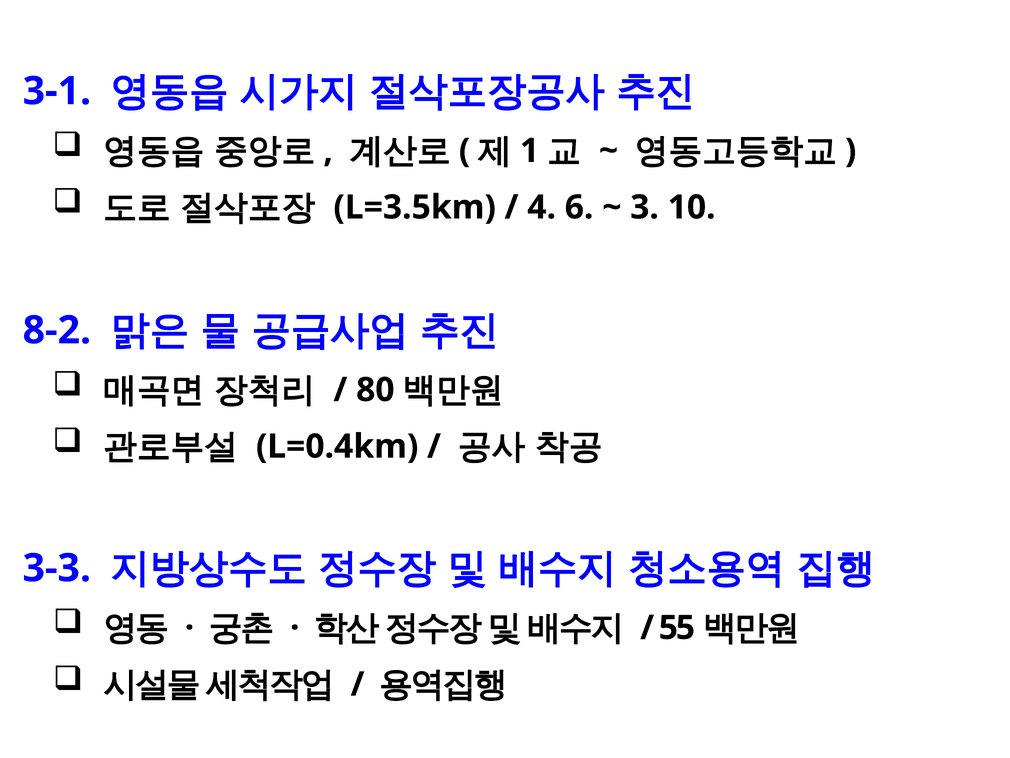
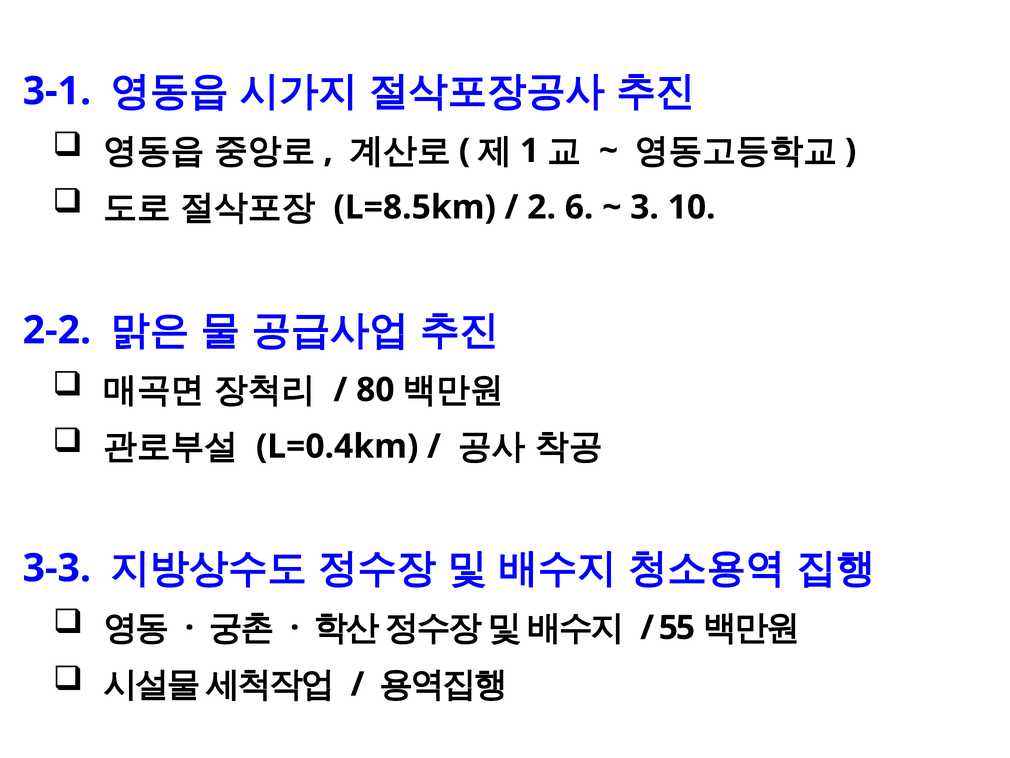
L=3.5km: L=3.5km -> L=8.5km
4: 4 -> 2
8-2: 8-2 -> 2-2
